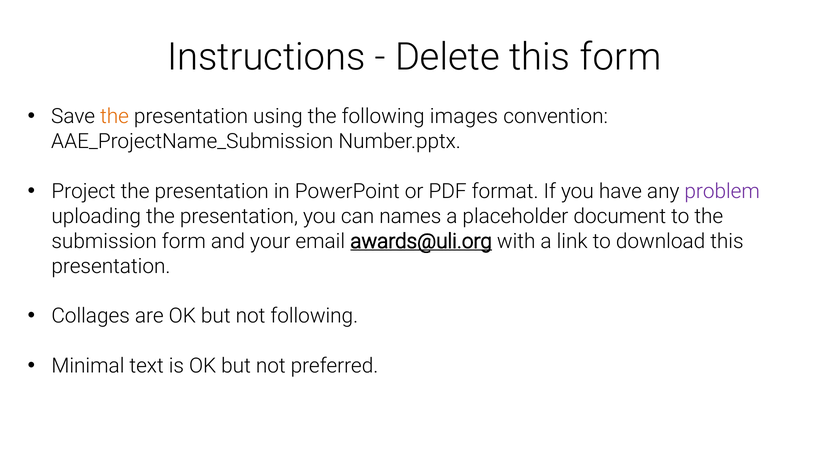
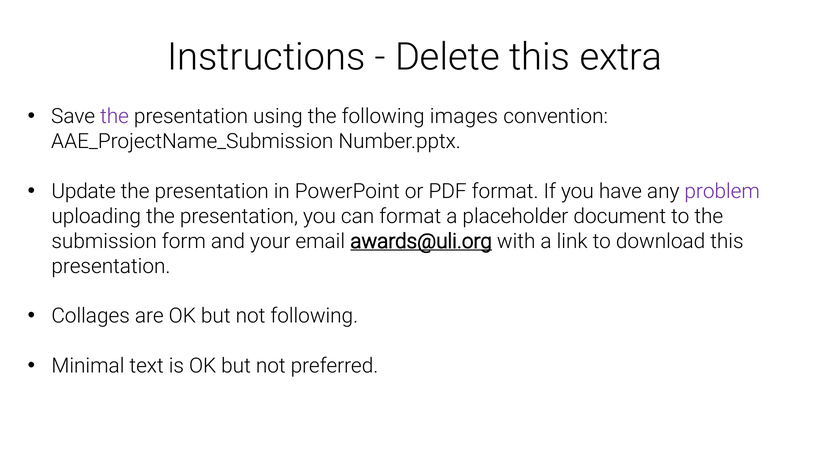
this form: form -> extra
the at (115, 116) colour: orange -> purple
Project: Project -> Update
can names: names -> format
